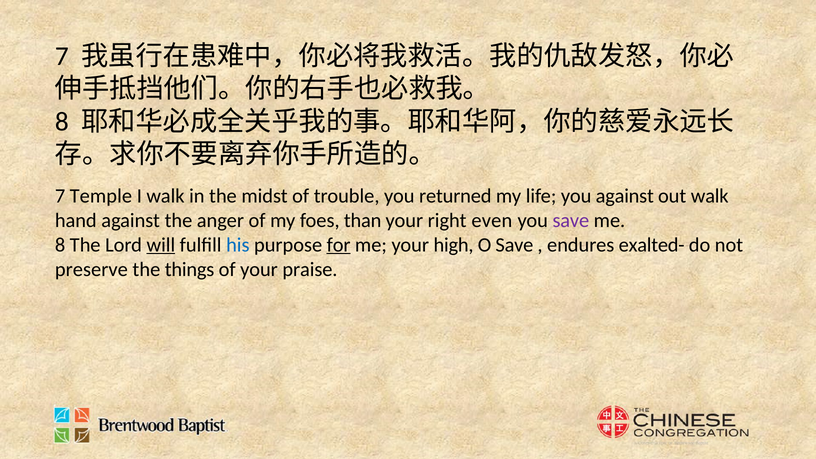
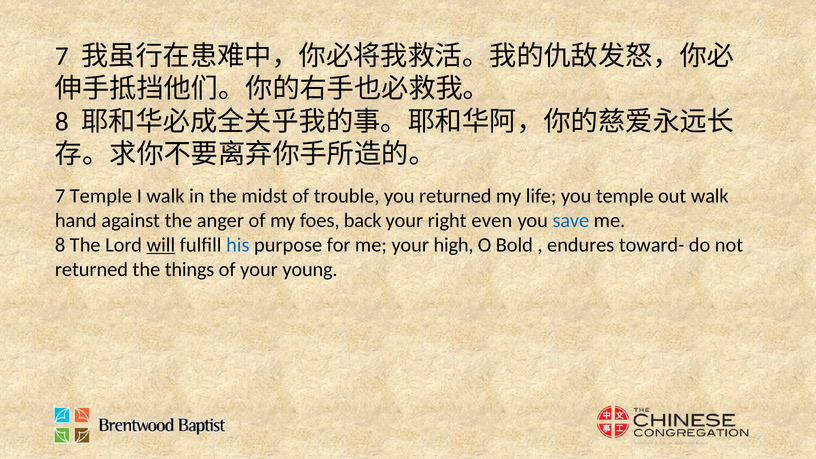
you against: against -> temple
than: than -> back
save at (571, 220) colour: purple -> blue
for underline: present -> none
O Save: Save -> Bold
exalted-: exalted- -> toward-
preserve at (91, 269): preserve -> returned
praise: praise -> young
